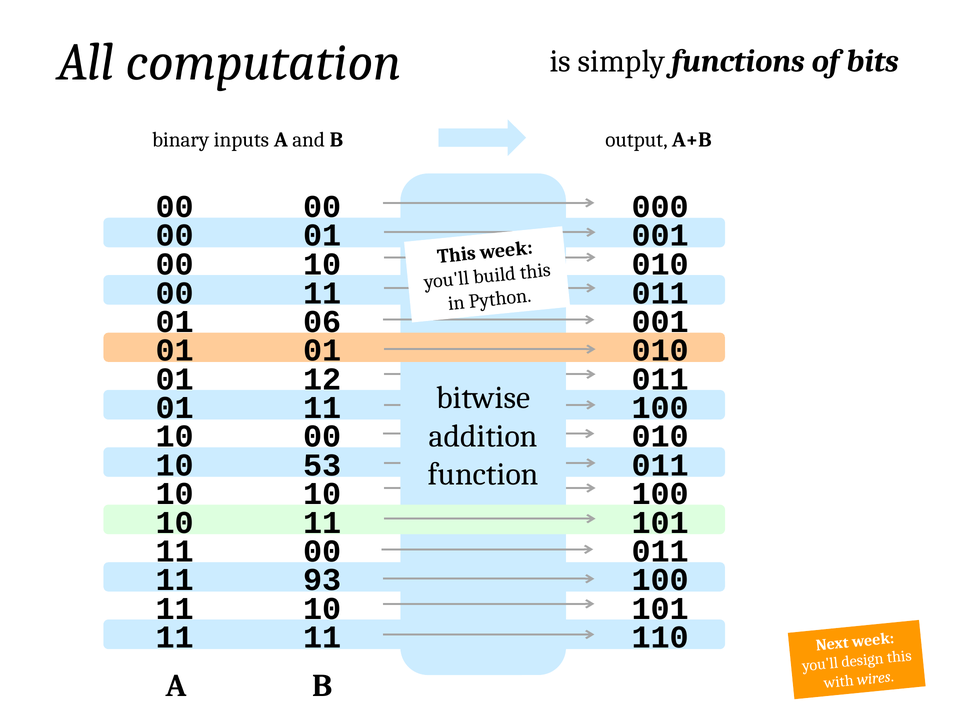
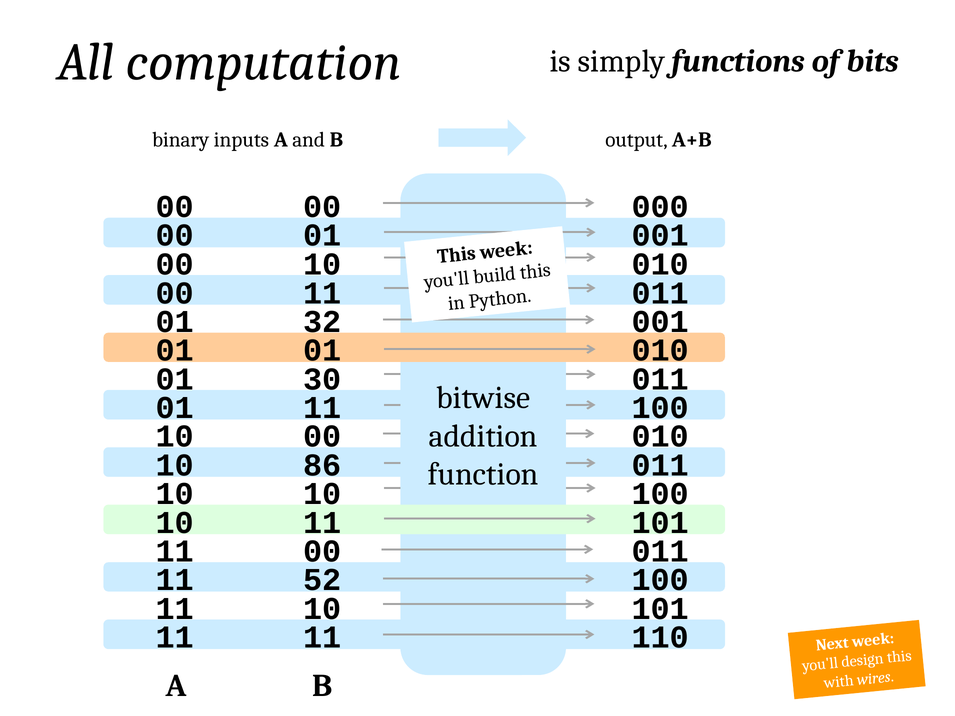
06: 06 -> 32
12: 12 -> 30
53: 53 -> 86
93: 93 -> 52
